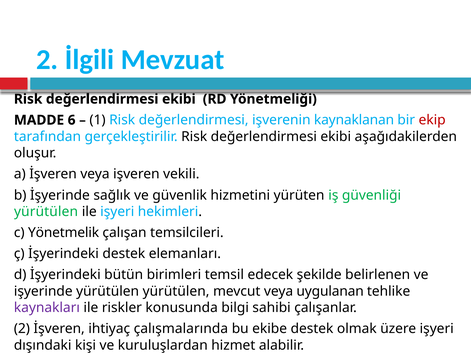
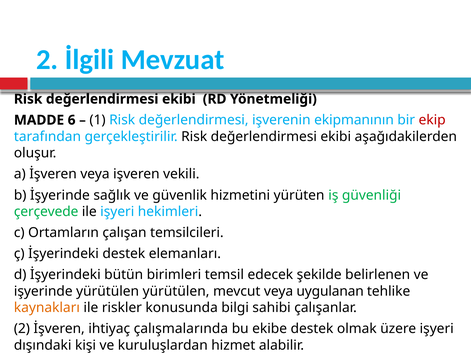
kaynaklanan: kaynaklanan -> ekipmanının
yürütülen at (46, 212): yürütülen -> çerçevede
Yönetmelik: Yönetmelik -> Ortamların
kaynakları colour: purple -> orange
